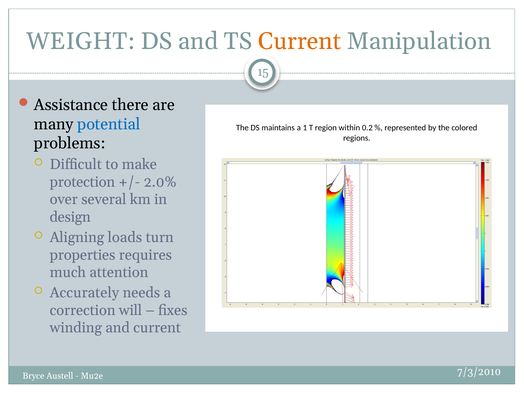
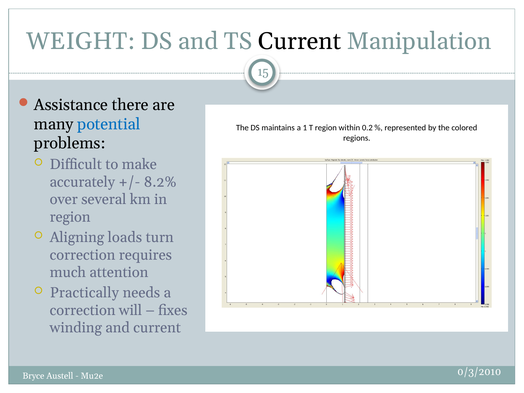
Current at (300, 41) colour: orange -> black
protection: protection -> accurately
2.0%: 2.0% -> 8.2%
design at (70, 217): design -> region
properties at (83, 255): properties -> correction
Accurately: Accurately -> Practically
7/3/2010: 7/3/2010 -> 0/3/2010
